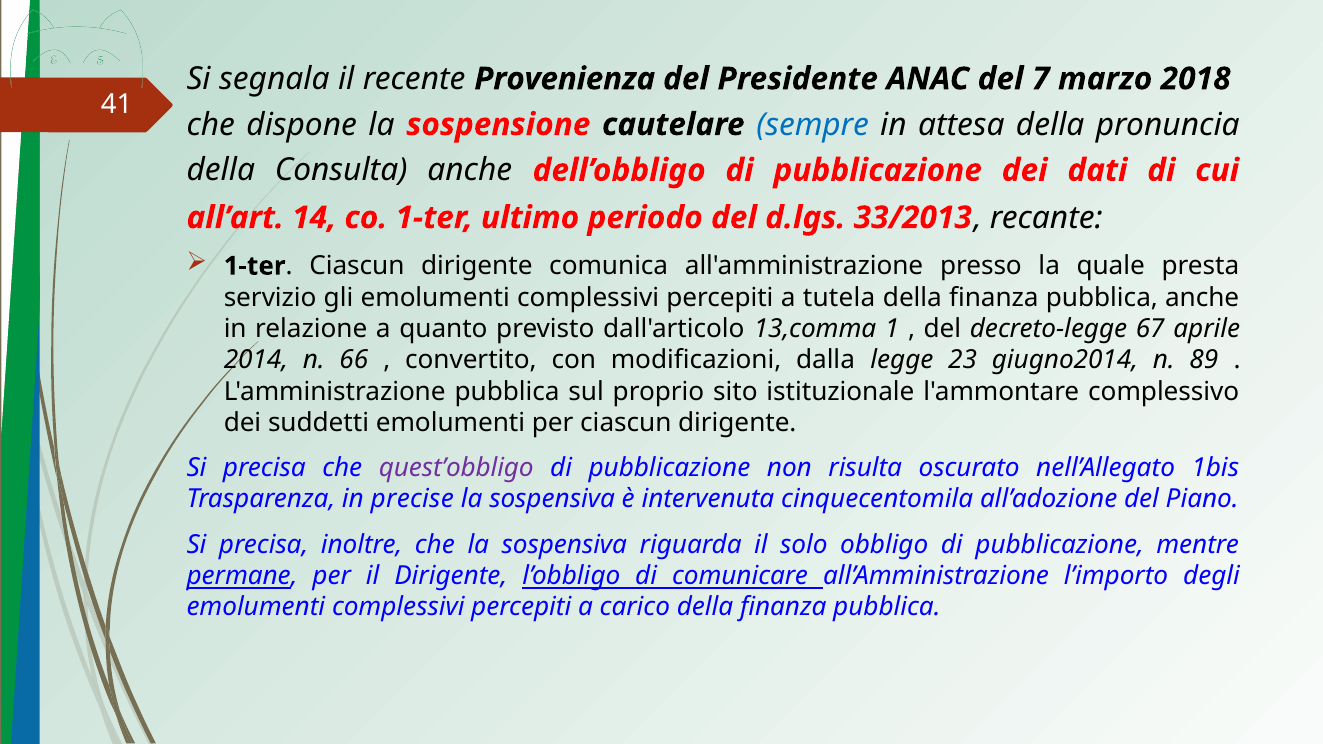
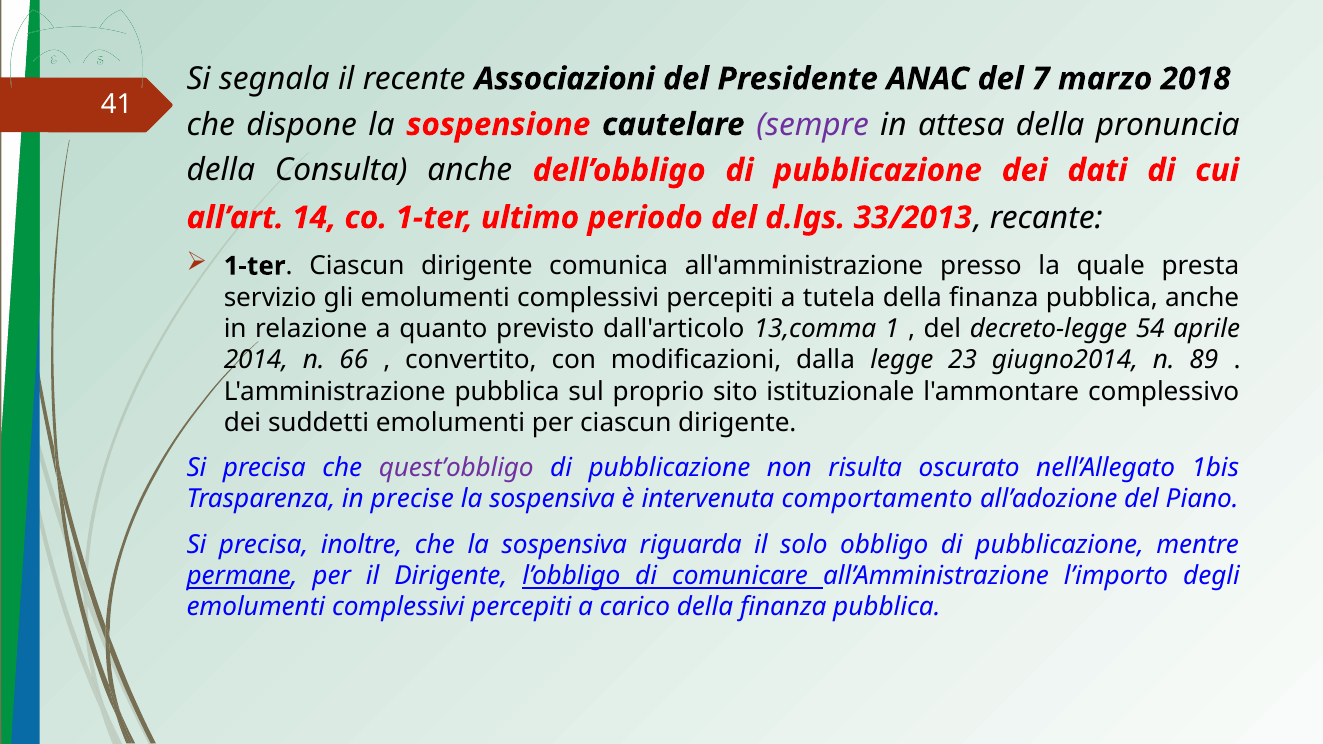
Provenienza: Provenienza -> Associazioni
sempre colour: blue -> purple
67: 67 -> 54
cinquecentomila: cinquecentomila -> comportamento
